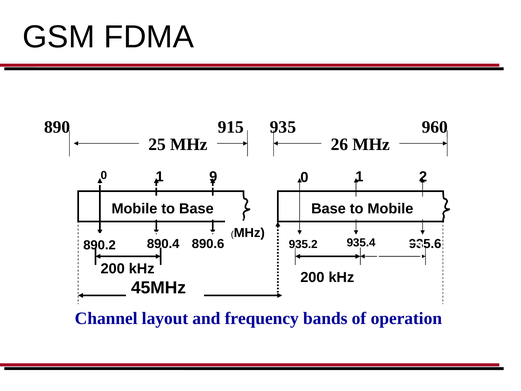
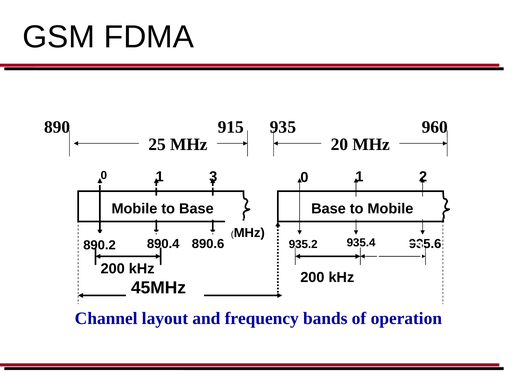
26: 26 -> 20
9: 9 -> 3
